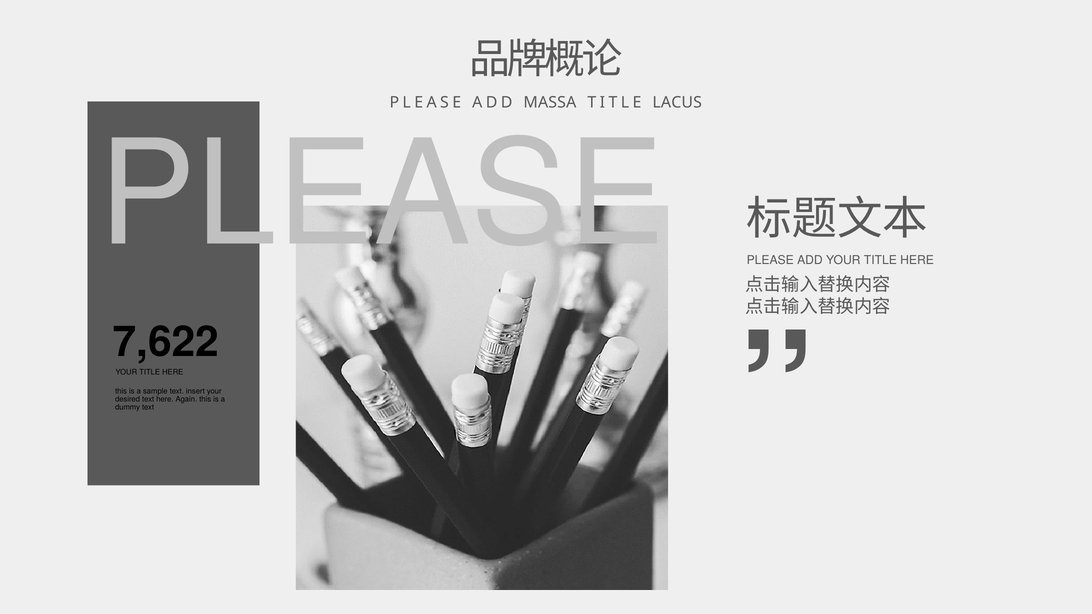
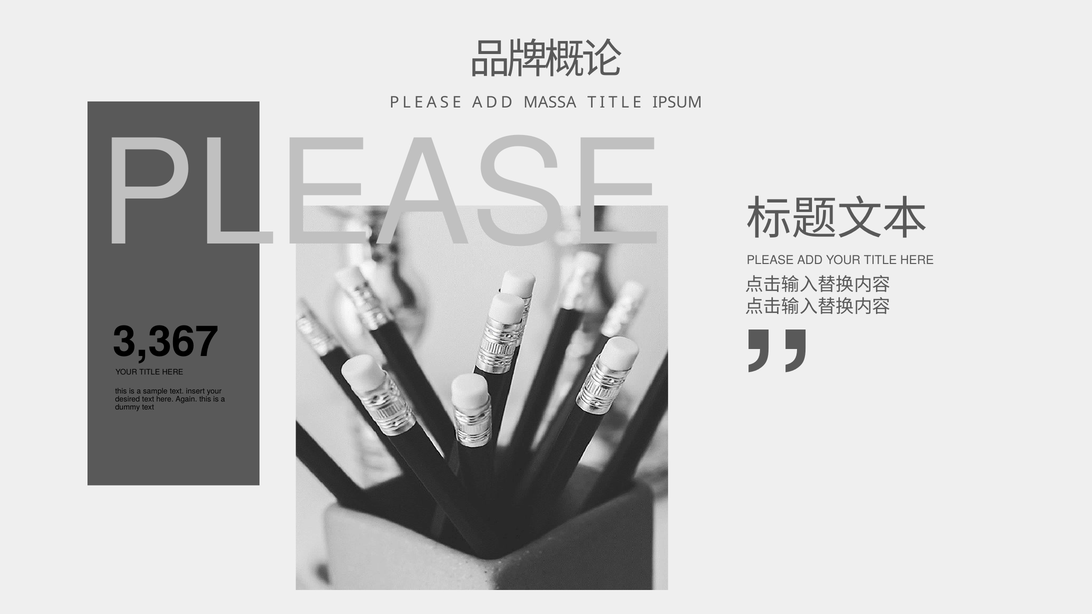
LACUS: LACUS -> IPSUM
7,622: 7,622 -> 3,367
